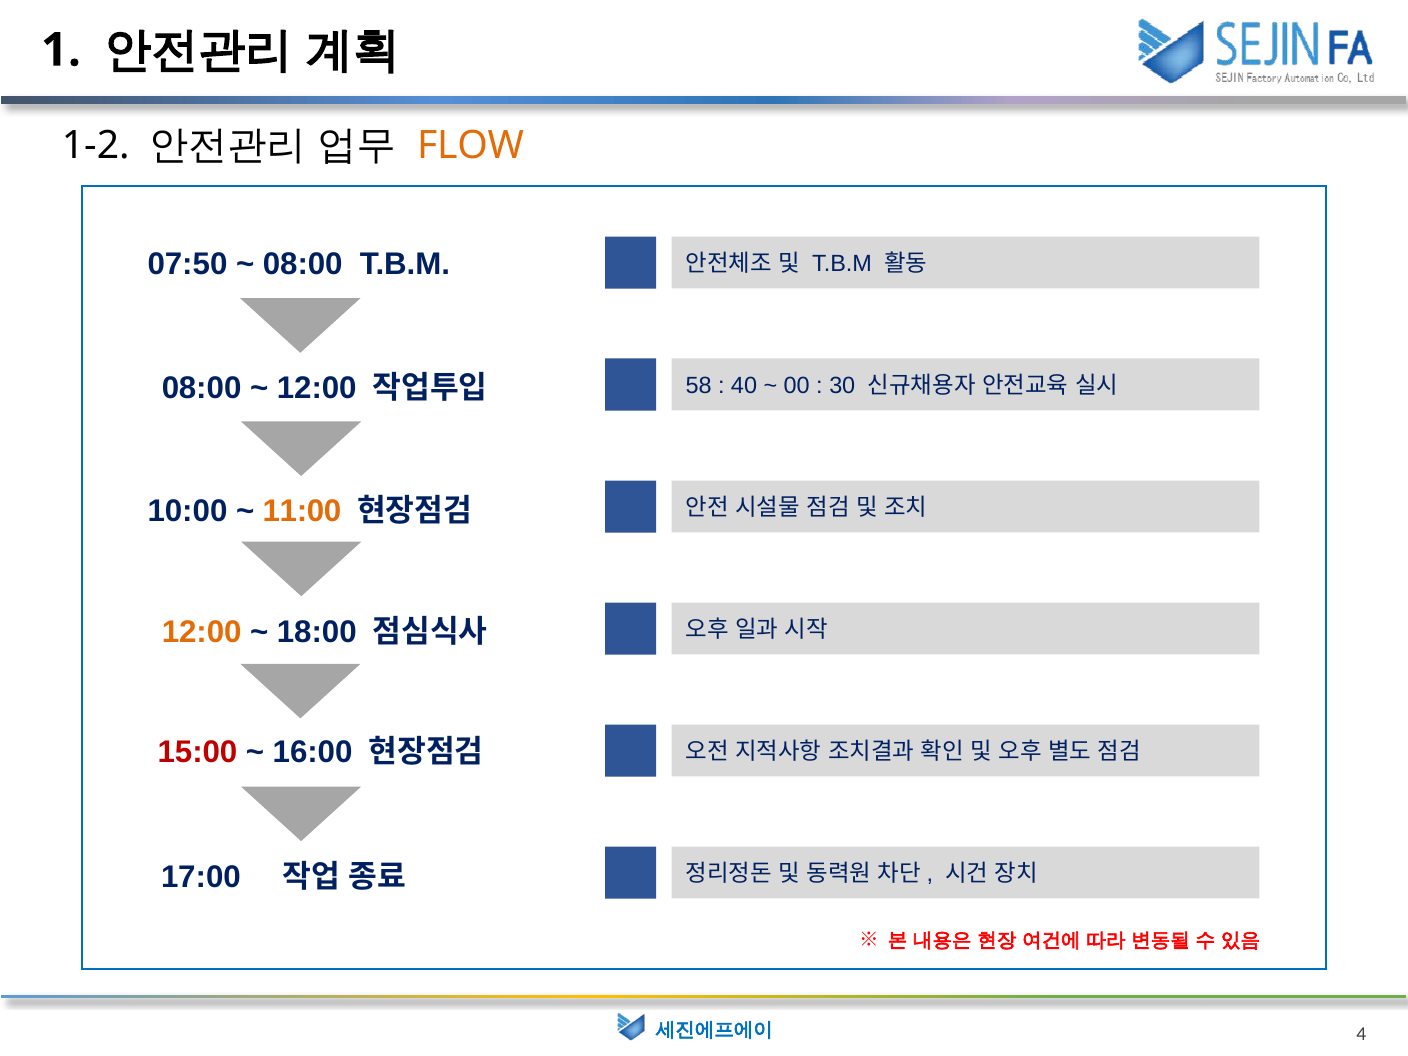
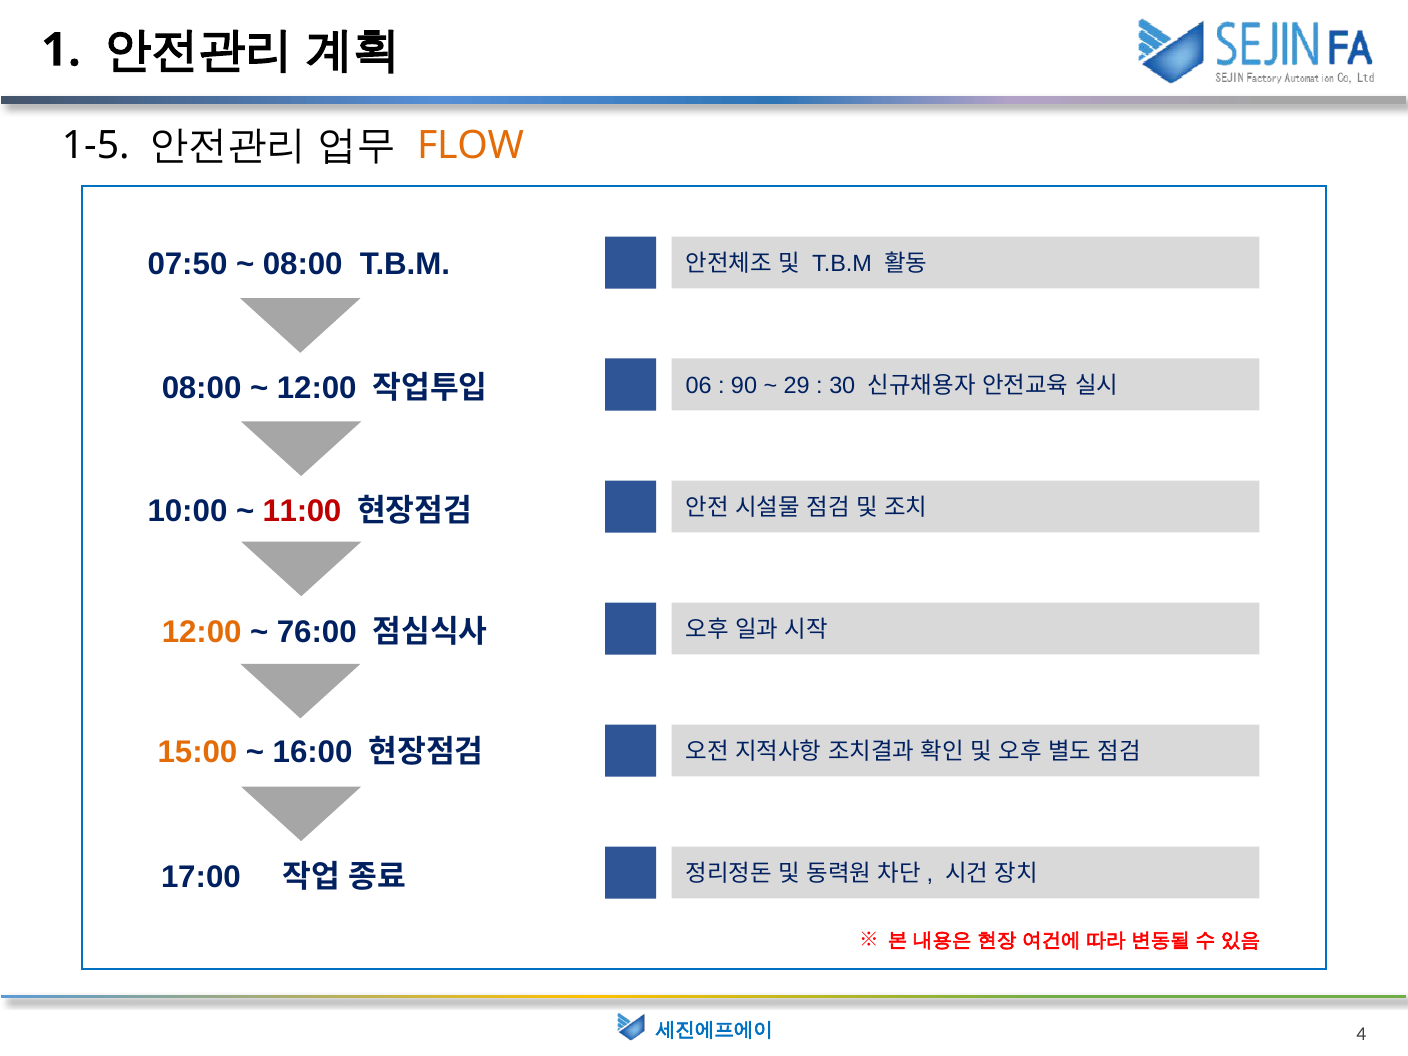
1-2: 1-2 -> 1-5
58: 58 -> 06
40: 40 -> 90
00: 00 -> 29
11:00 colour: orange -> red
18:00: 18:00 -> 76:00
15:00 colour: red -> orange
